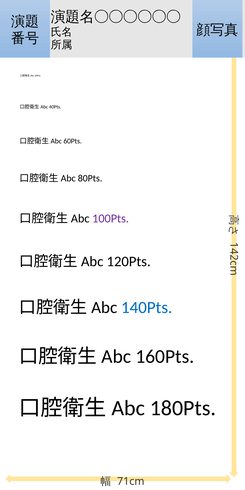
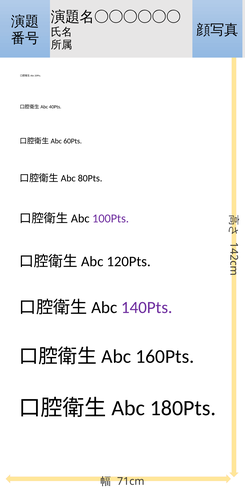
140Pts colour: blue -> purple
